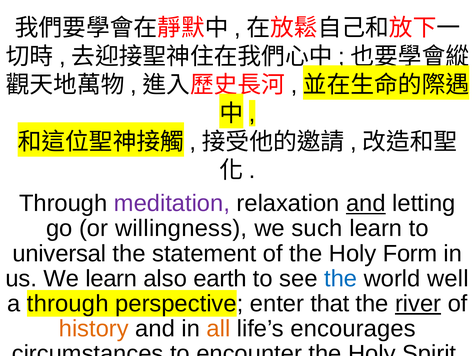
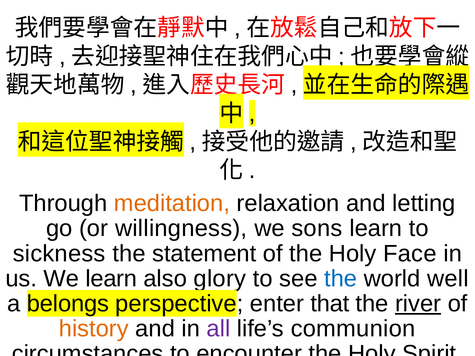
meditation colour: purple -> orange
and at (366, 204) underline: present -> none
such: such -> sons
universal: universal -> sickness
Form: Form -> Face
earth: earth -> glory
a through: through -> belongs
all colour: orange -> purple
encourages: encourages -> communion
